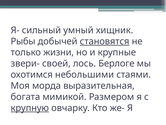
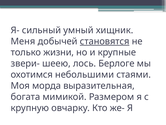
Рыбы: Рыбы -> Меня
своей: своей -> шеею
крупную underline: present -> none
